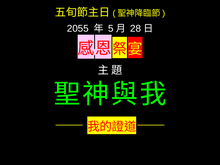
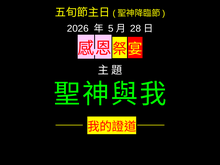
2055: 2055 -> 2026
